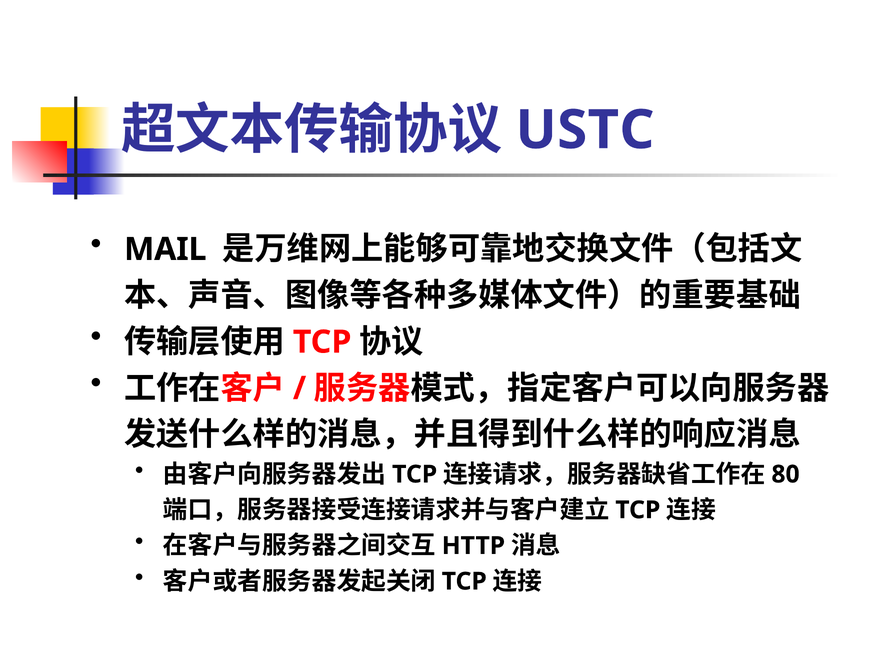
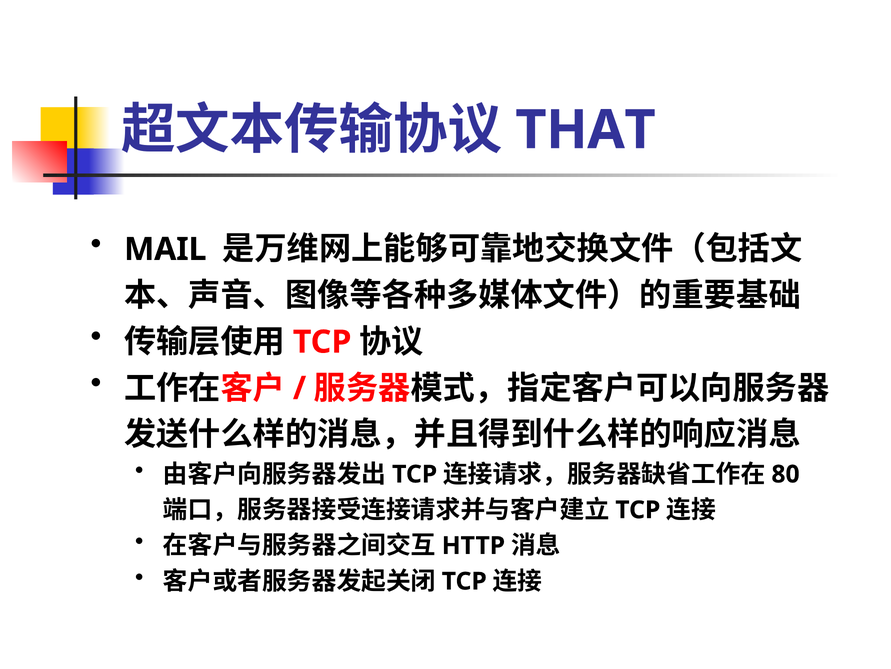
USTC: USTC -> THAT
